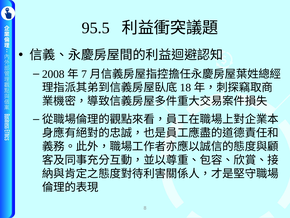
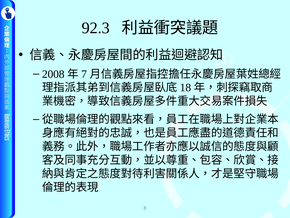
95.5: 95.5 -> 92.3
